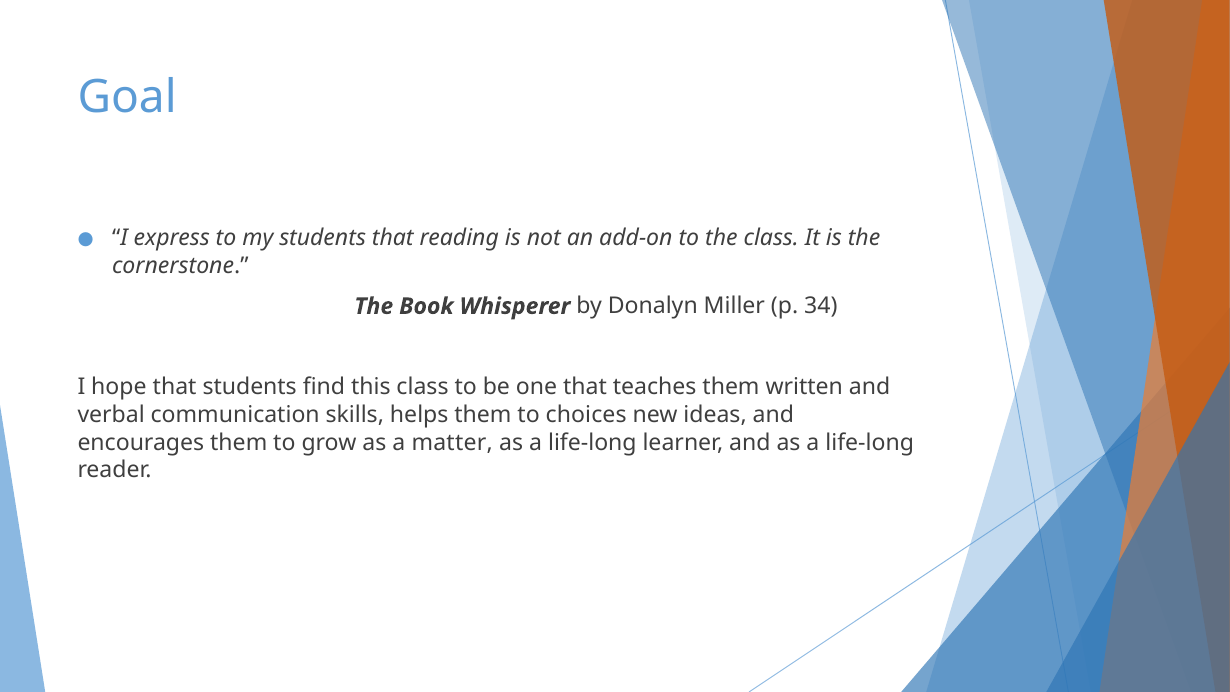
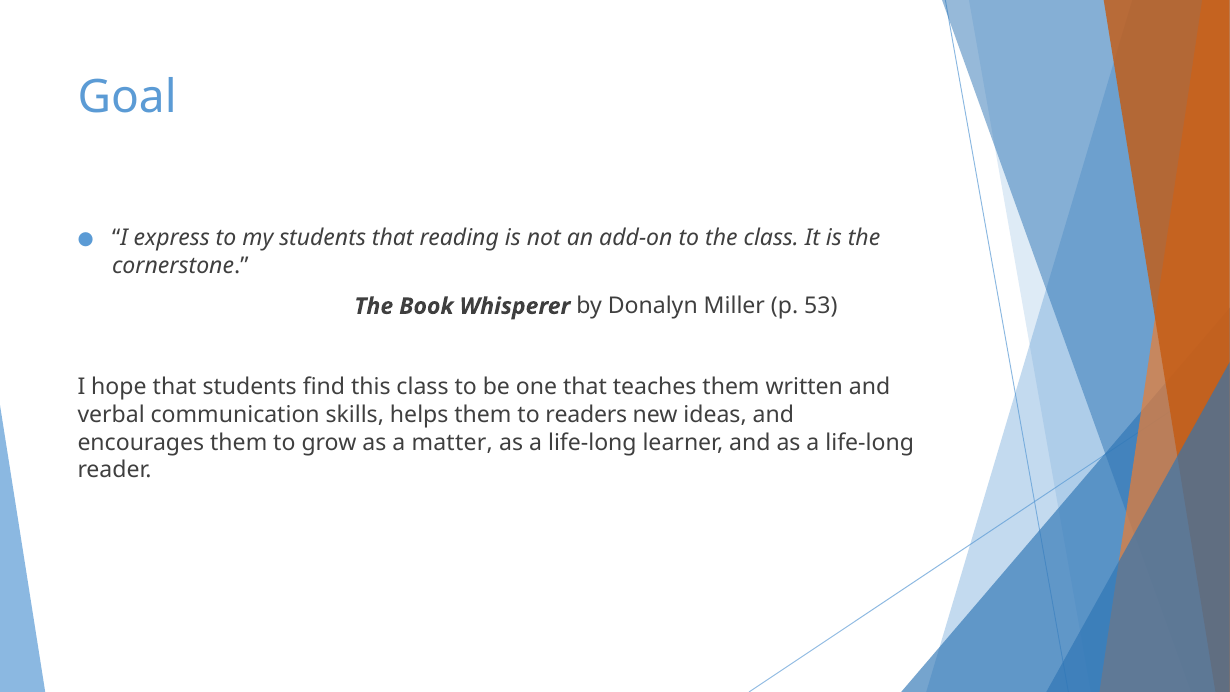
34: 34 -> 53
choices: choices -> readers
